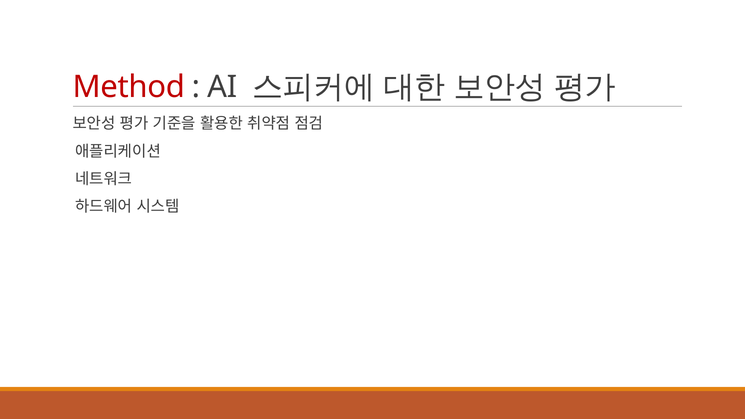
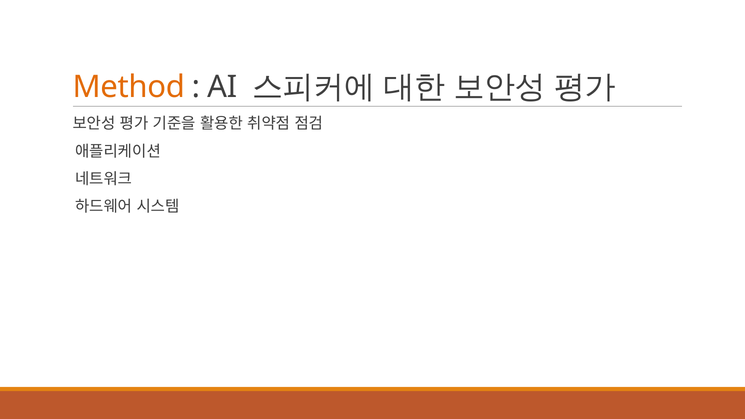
Method colour: red -> orange
